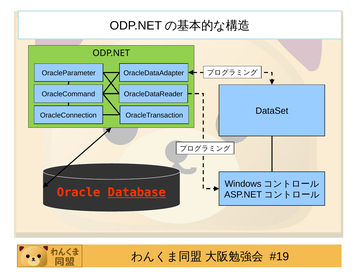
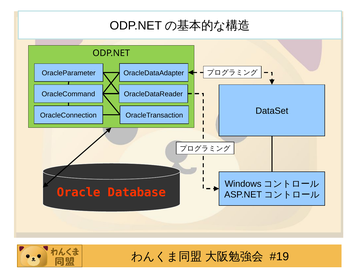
Database underline: present -> none
